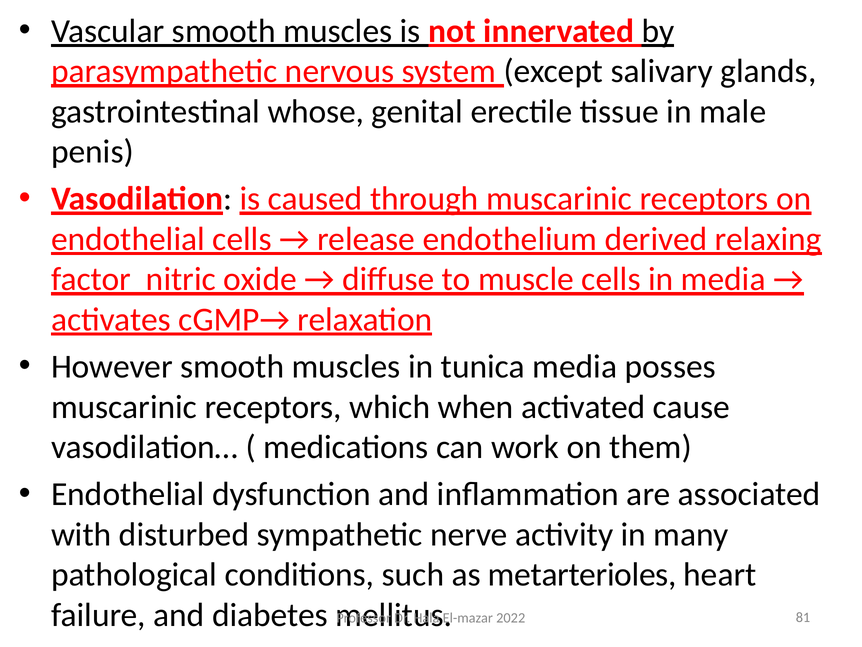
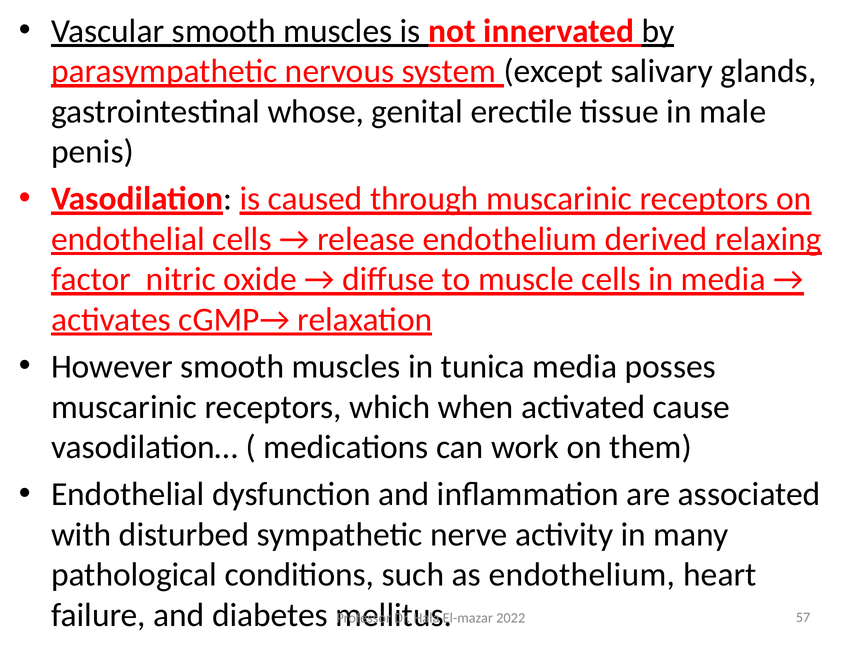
as metarterioles: metarterioles -> endothelium
81: 81 -> 57
